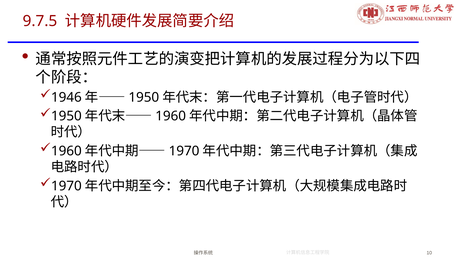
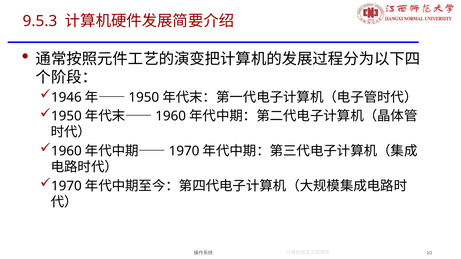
9.7.5: 9.7.5 -> 9.5.3
